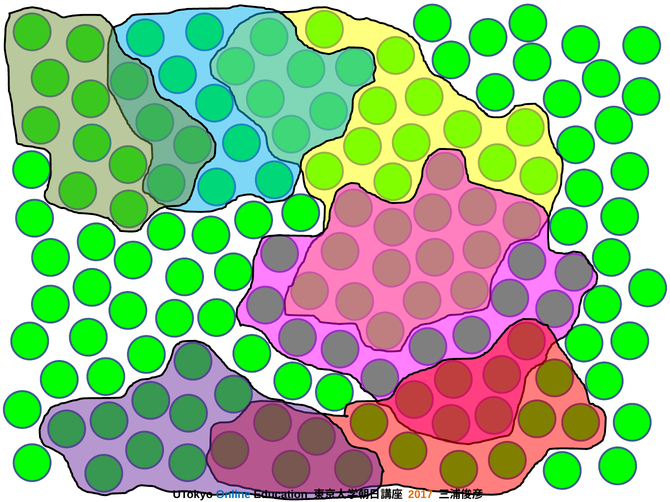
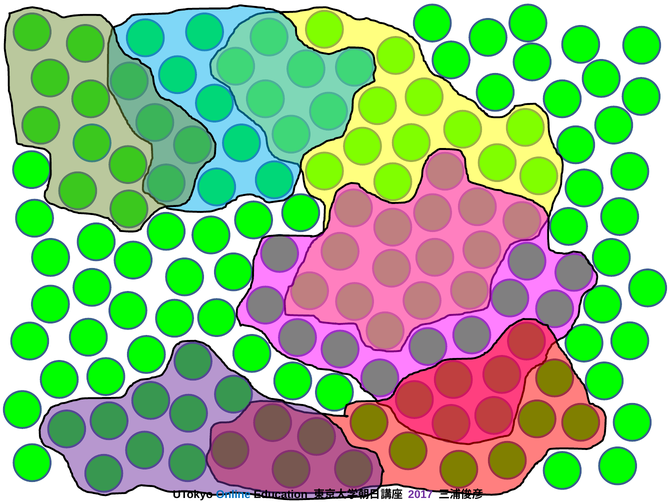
2017 colour: orange -> purple
